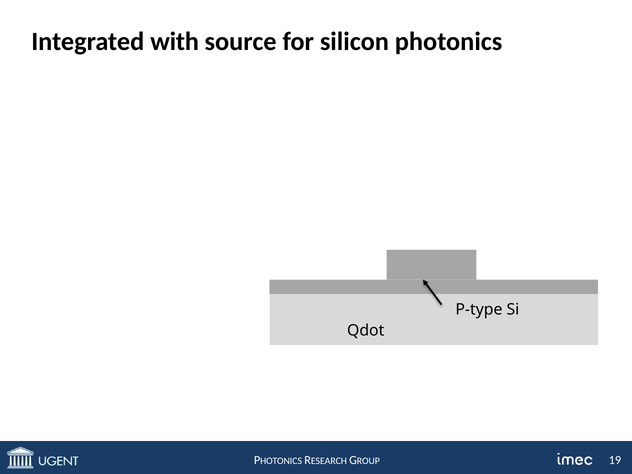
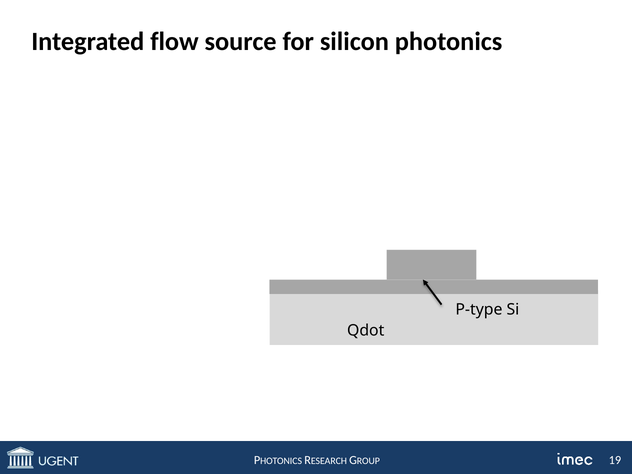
with: with -> flow
